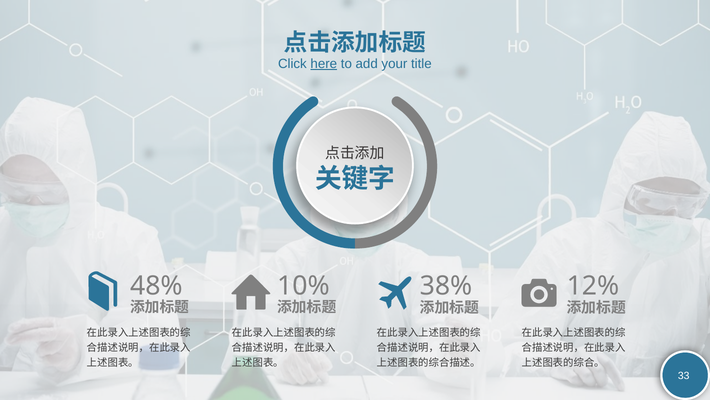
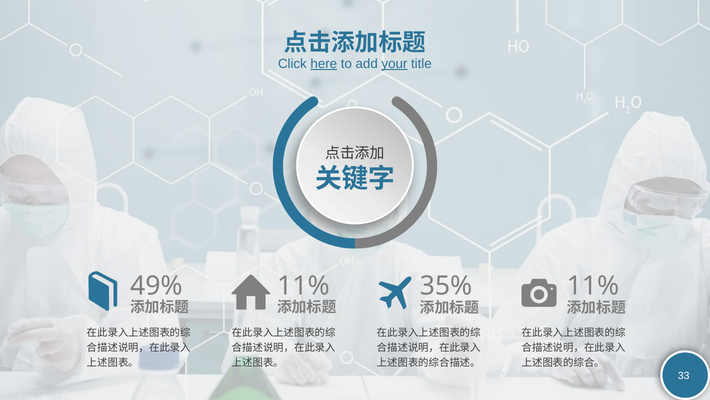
your underline: none -> present
48%: 48% -> 49%
10% at (303, 285): 10% -> 11%
38%: 38% -> 35%
12% at (593, 286): 12% -> 11%
